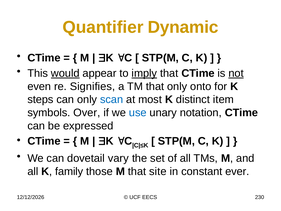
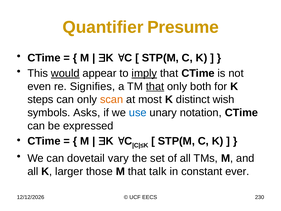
Dynamic: Dynamic -> Presume
not underline: present -> none
that at (155, 86) underline: none -> present
onto: onto -> both
scan colour: blue -> orange
item: item -> wish
Over: Over -> Asks
family: family -> larger
site: site -> talk
